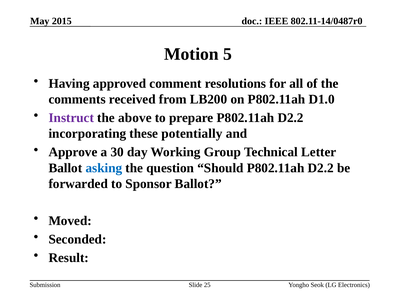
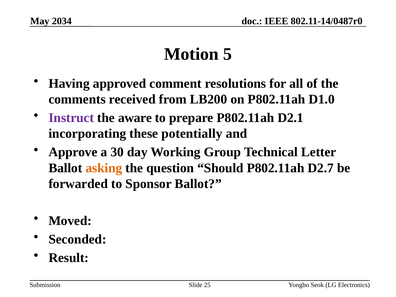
2015: 2015 -> 2034
above: above -> aware
prepare P802.11ah D2.2: D2.2 -> D2.1
asking colour: blue -> orange
Should P802.11ah D2.2: D2.2 -> D2.7
